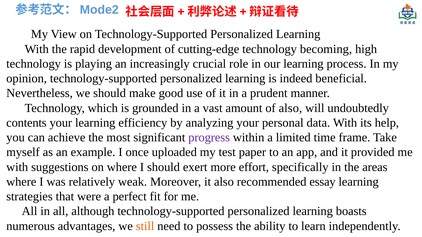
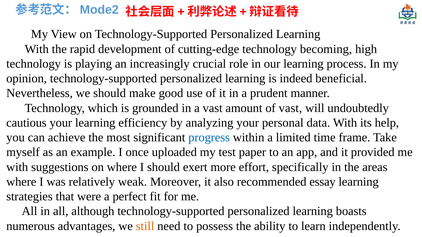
of also: also -> vast
contents: contents -> cautious
progress colour: purple -> blue
